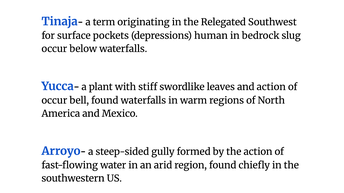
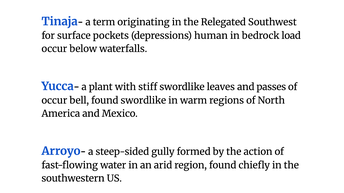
slug: slug -> load
and action: action -> passes
found waterfalls: waterfalls -> swordlike
